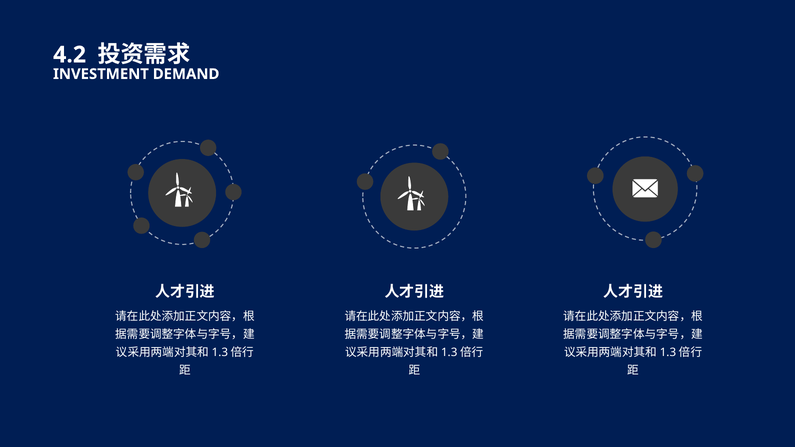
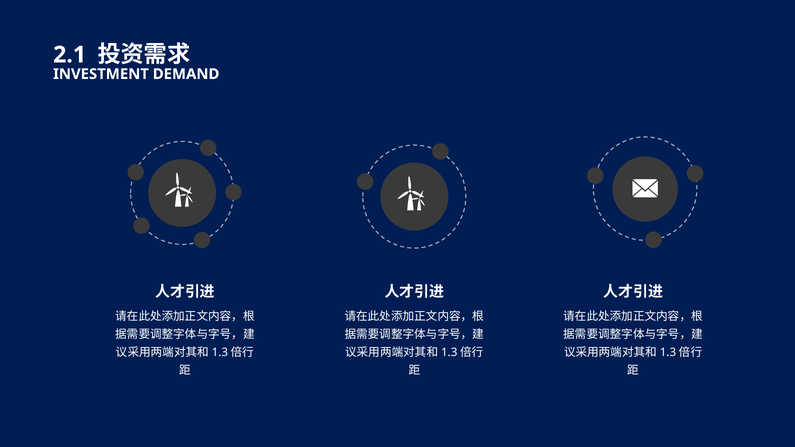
4.2: 4.2 -> 2.1
